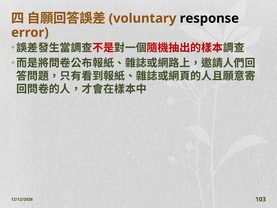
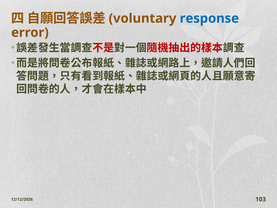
response colour: black -> blue
